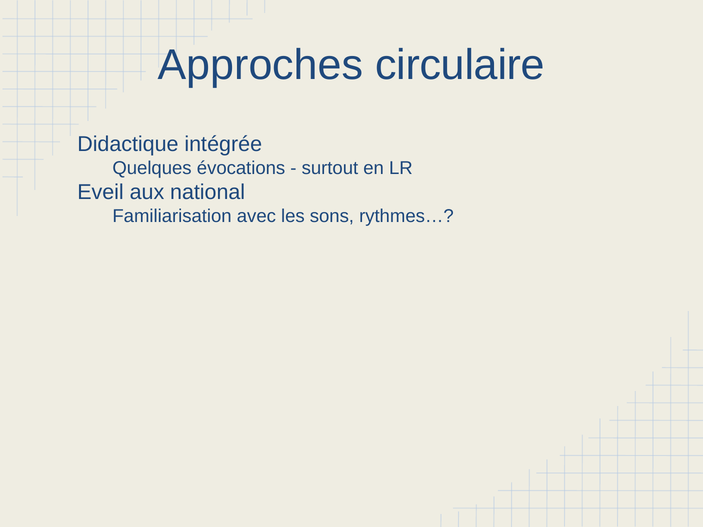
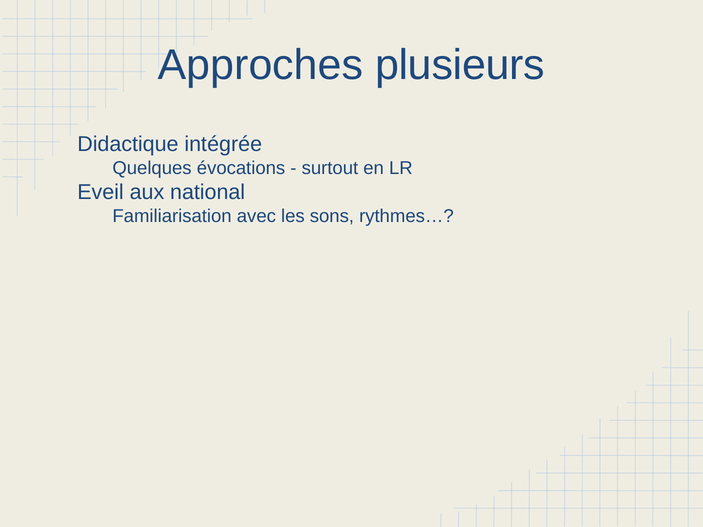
circulaire: circulaire -> plusieurs
